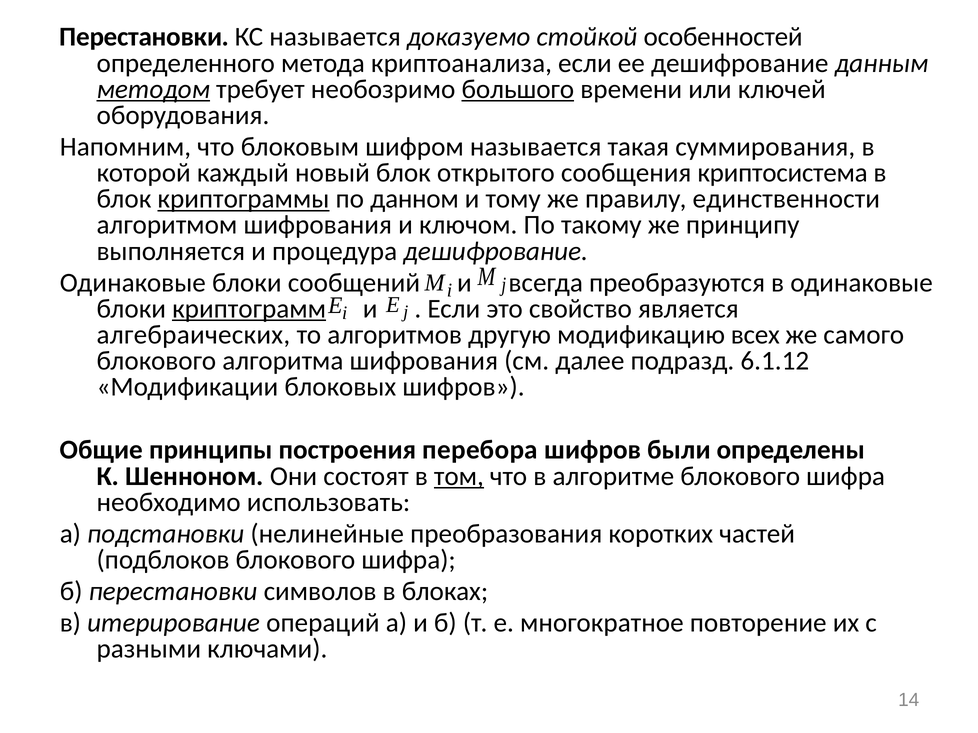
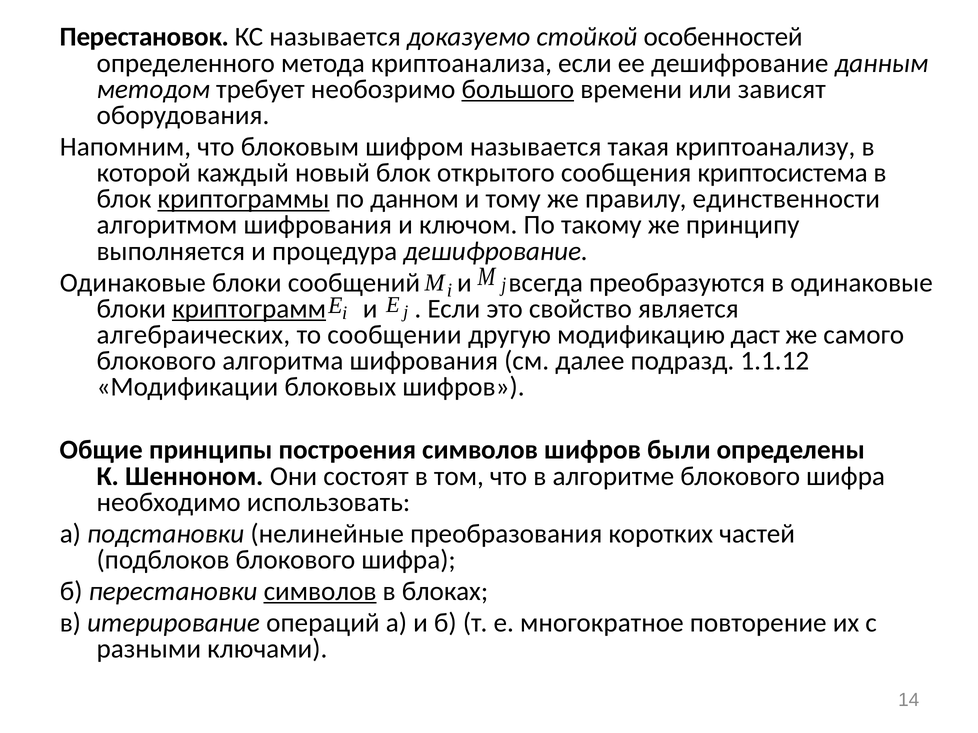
Перестановки at (144, 37): Перестановки -> Перестановок
методом underline: present -> none
ключей: ключей -> зависят
суммирования: суммирования -> криптоанализу
алгоритмов: алгоритмов -> сообщении
всех: всех -> даст
6.1.12: 6.1.12 -> 1.1.12
построения перебора: перебора -> символов
том underline: present -> none
символов at (320, 592) underline: none -> present
